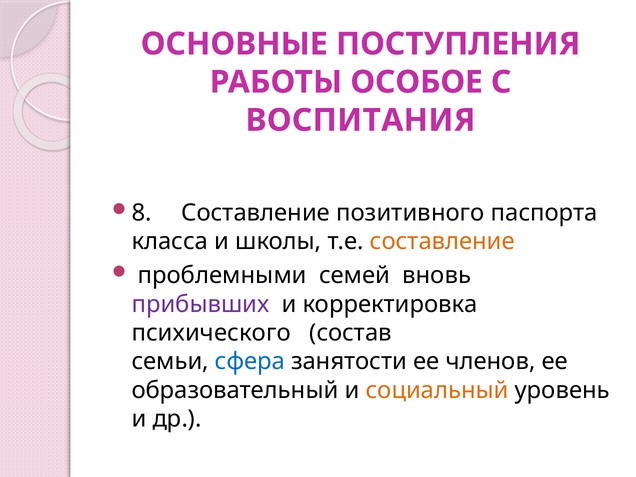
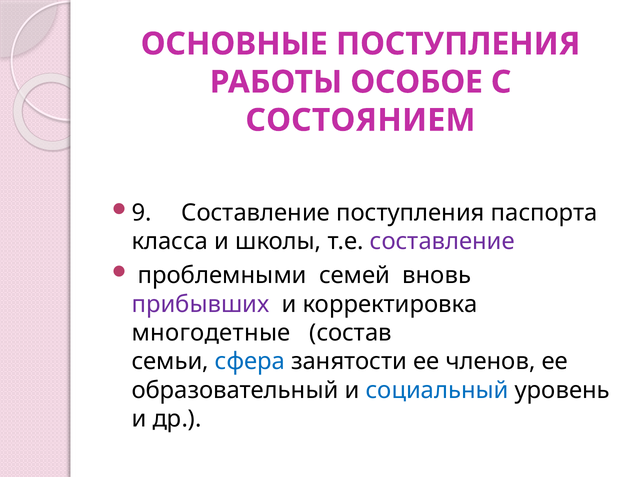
ВОСПИТАНИЯ: ВОСПИТАНИЯ -> СОСТОЯНИЕМ
8: 8 -> 9
Составление позитивного: позитивного -> поступления
составление at (442, 242) colour: orange -> purple
психического: психического -> многодетные
социальный colour: orange -> blue
